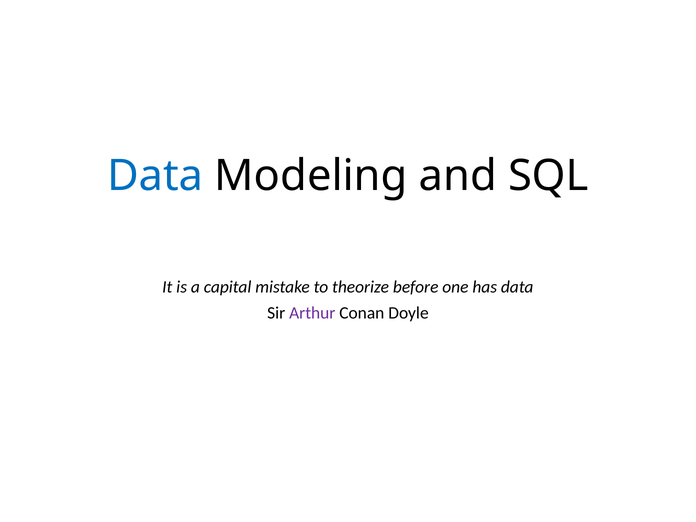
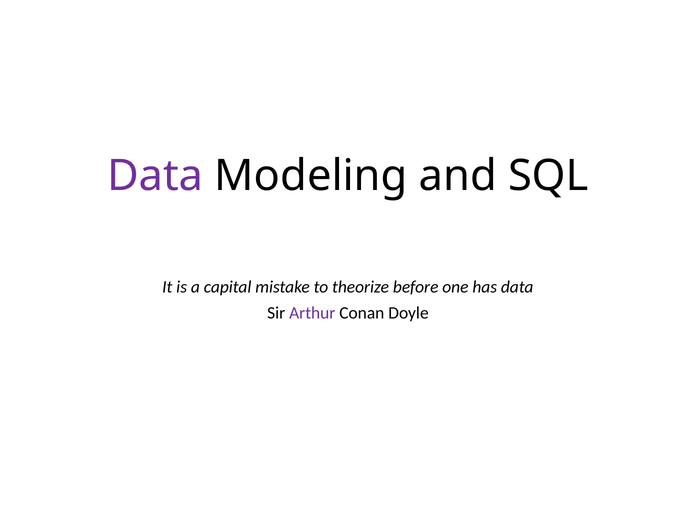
Data at (155, 176) colour: blue -> purple
